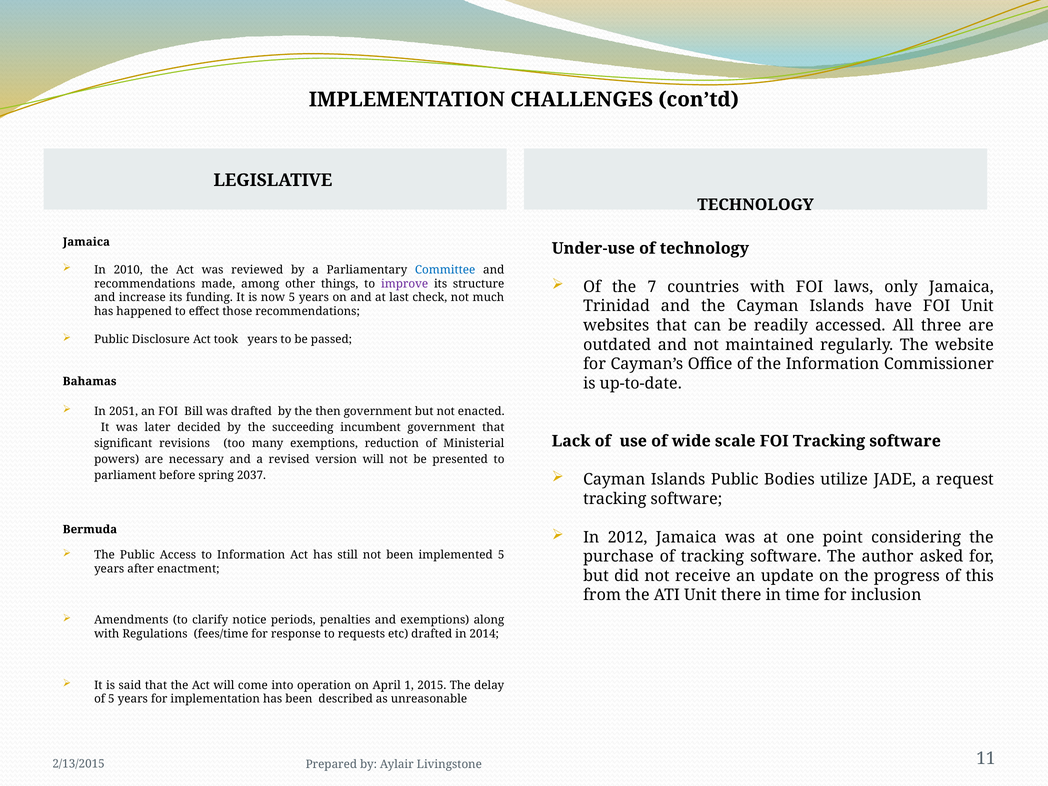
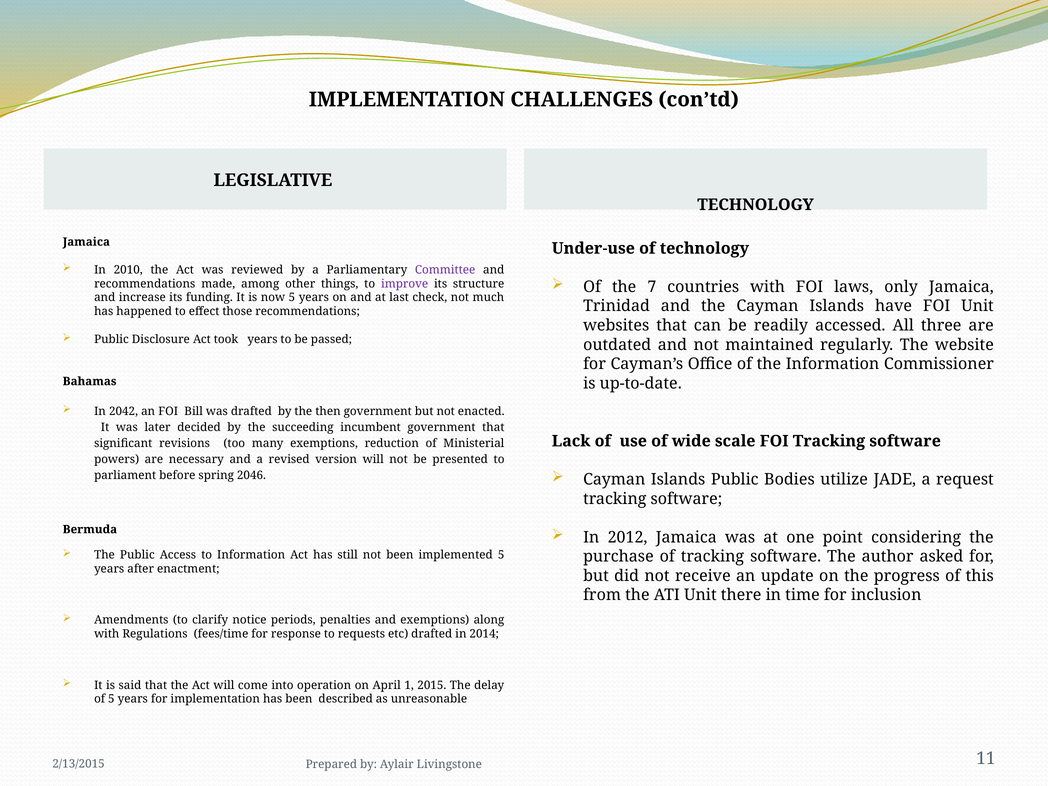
Committee colour: blue -> purple
2051: 2051 -> 2042
2037: 2037 -> 2046
